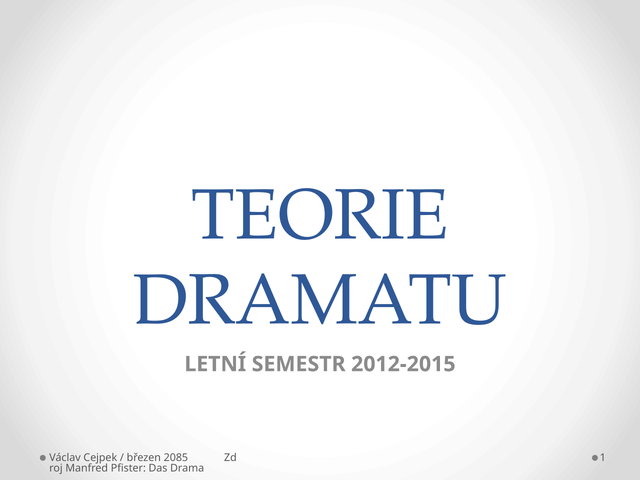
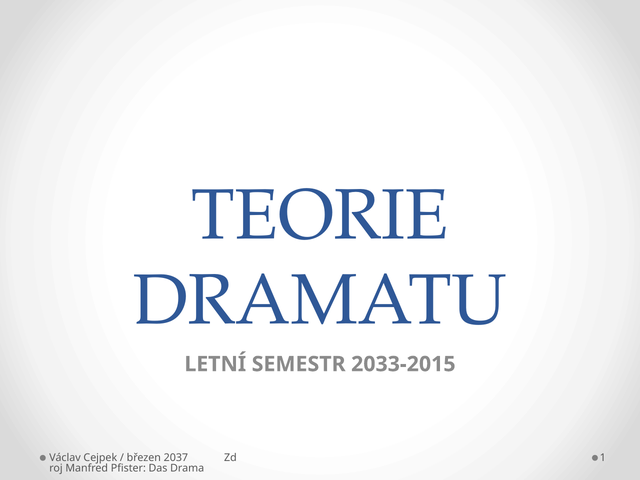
2012-2015: 2012-2015 -> 2033-2015
2085: 2085 -> 2037
